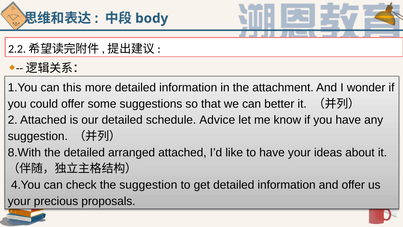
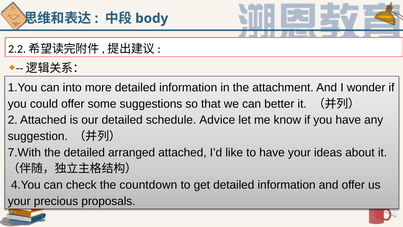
this: this -> into
8.With: 8.With -> 7.With
the suggestion: suggestion -> countdown
